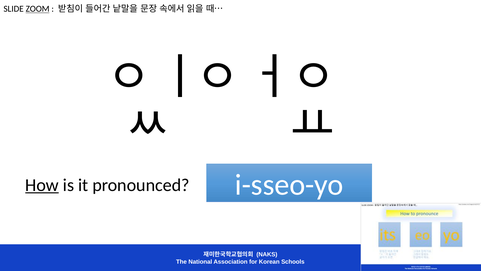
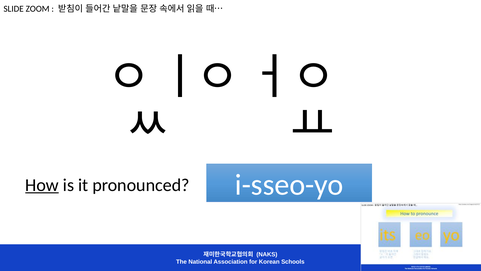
ZOOM underline: present -> none
